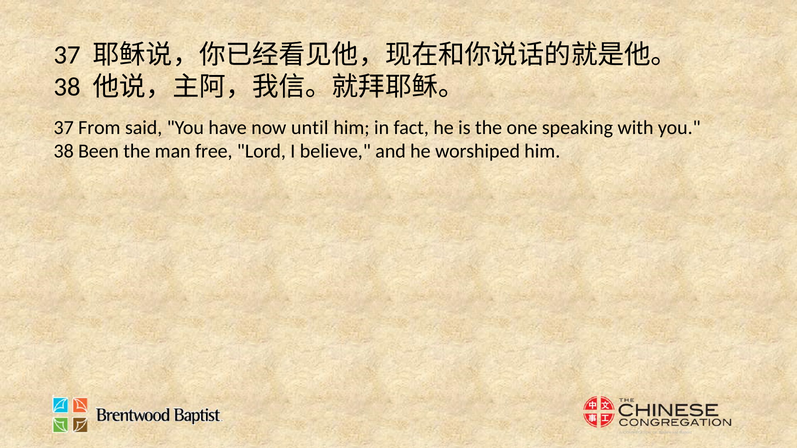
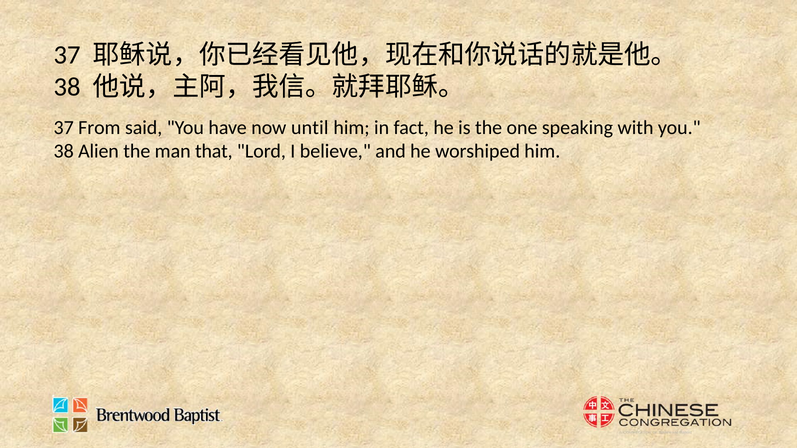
Been: Been -> Alien
free: free -> that
